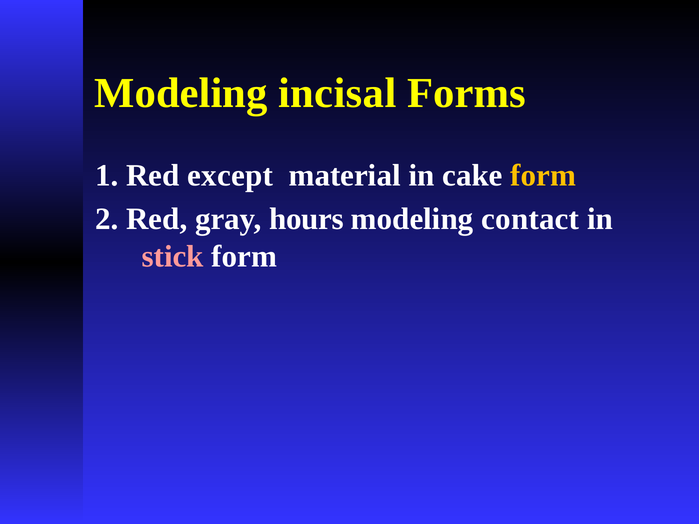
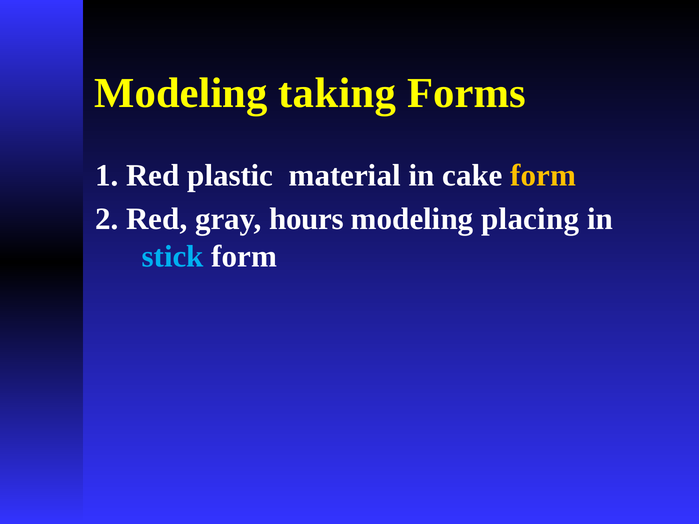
incisal: incisal -> taking
except: except -> plastic
contact: contact -> placing
stick colour: pink -> light blue
